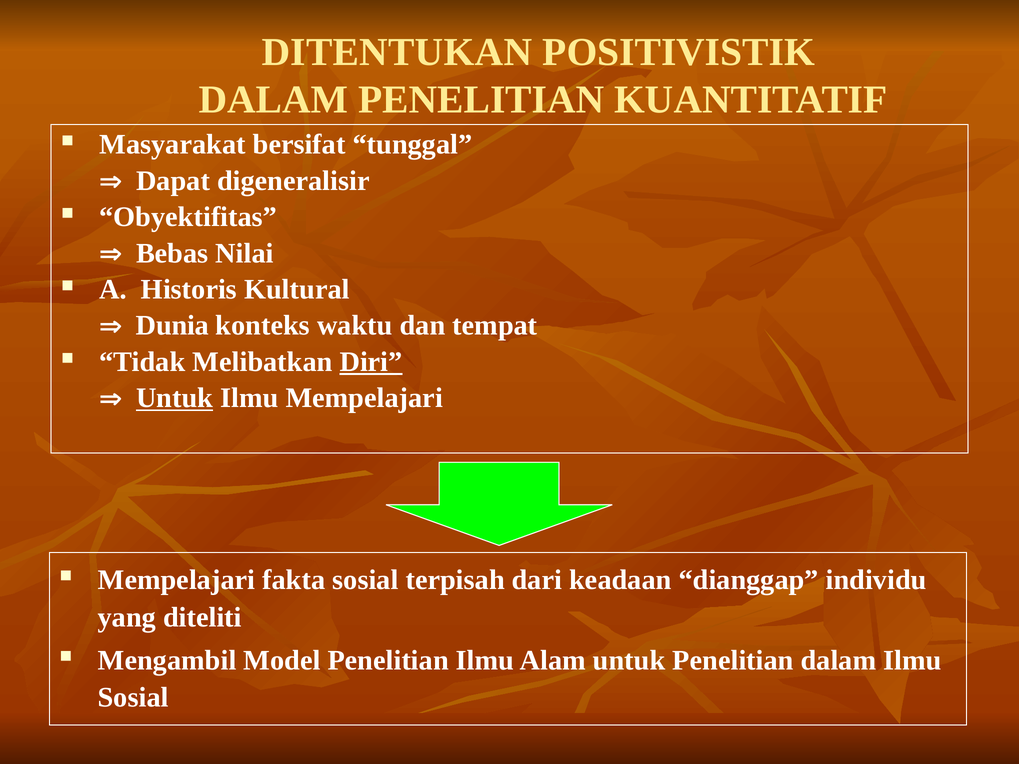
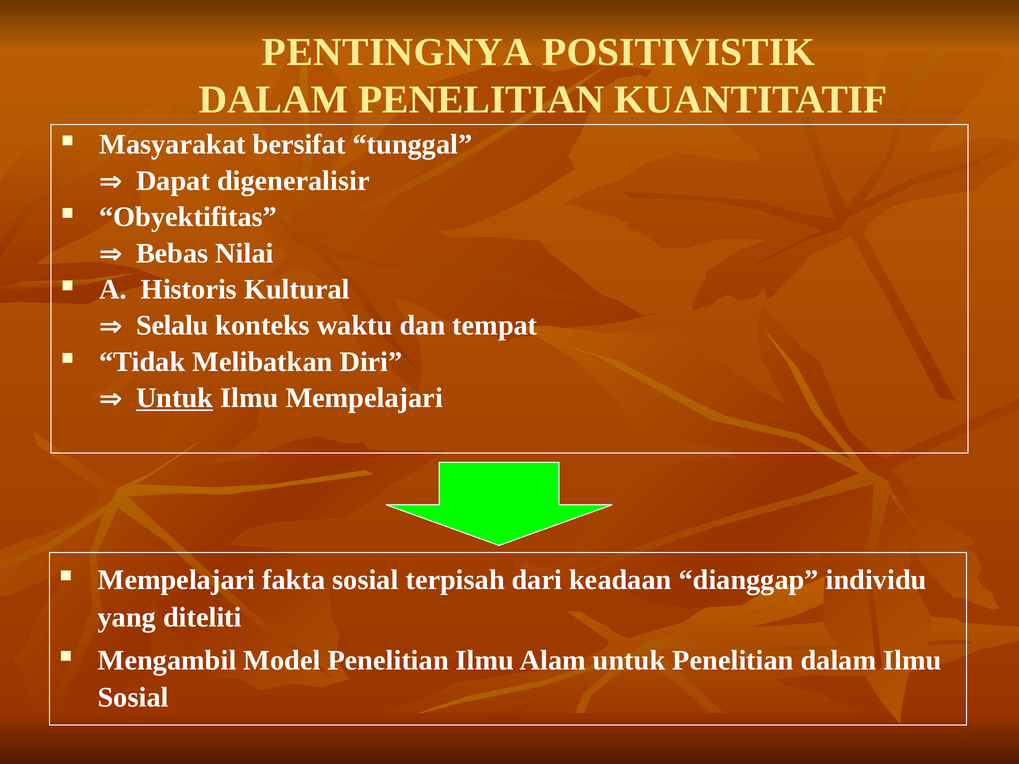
DITENTUKAN: DITENTUKAN -> PENTINGNYA
Dunia: Dunia -> Selalu
Diri underline: present -> none
